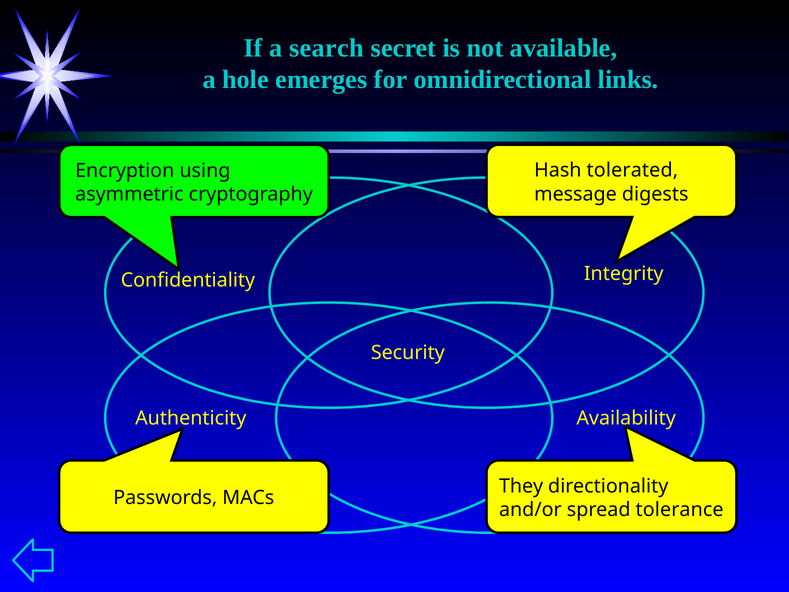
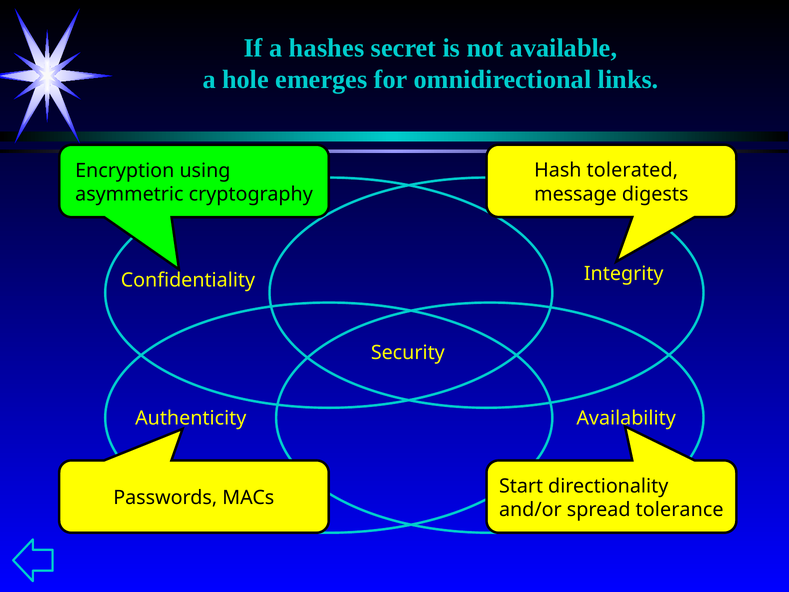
search: search -> hashes
They: They -> Start
